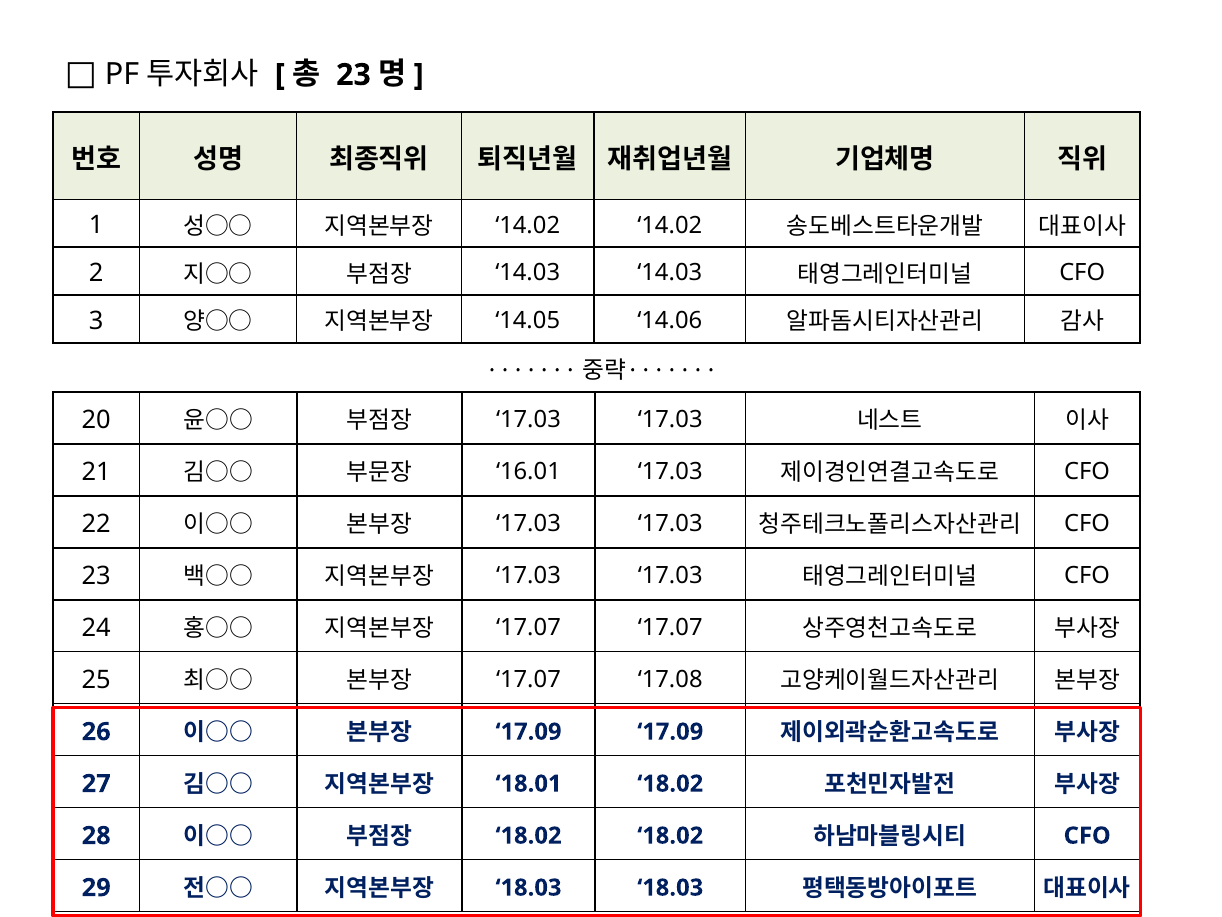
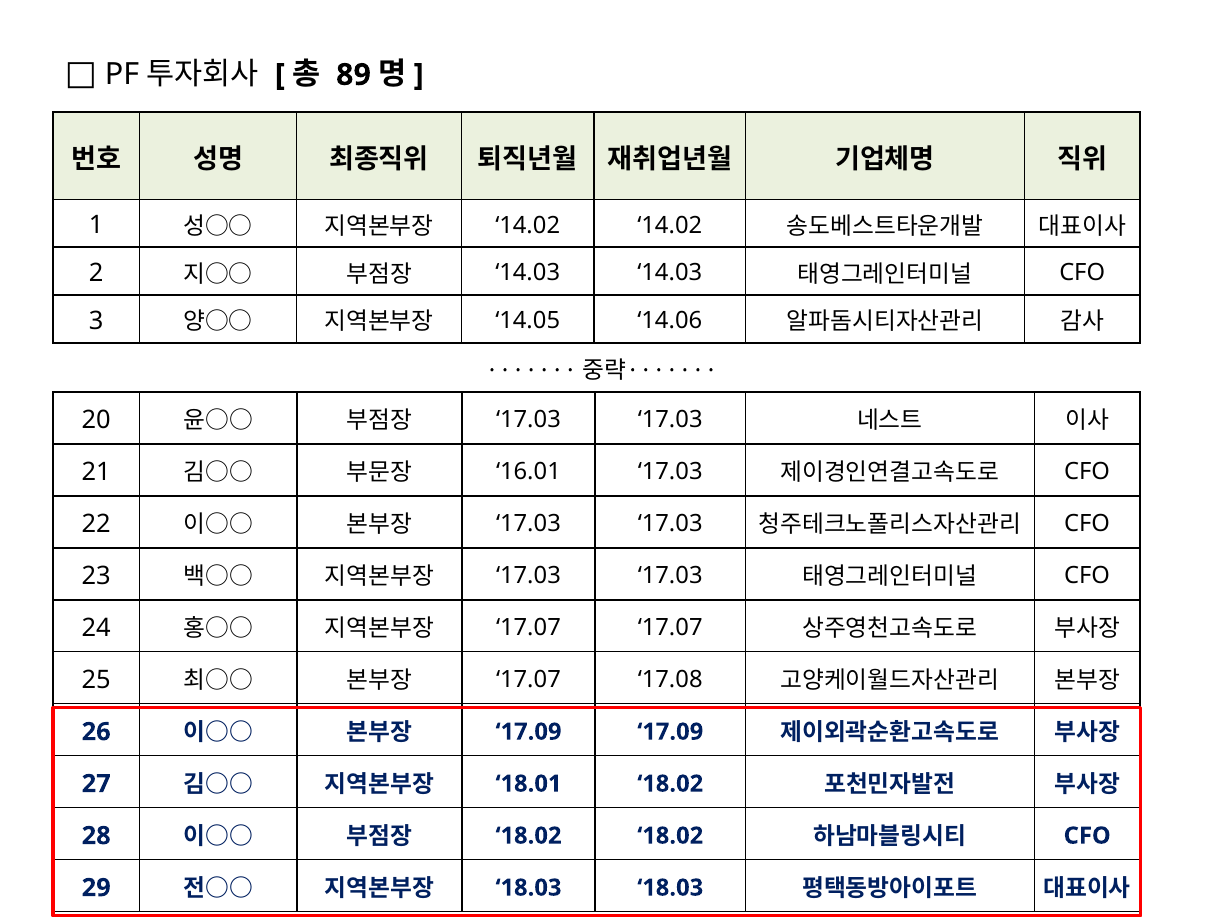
23 at (353, 75): 23 -> 89
